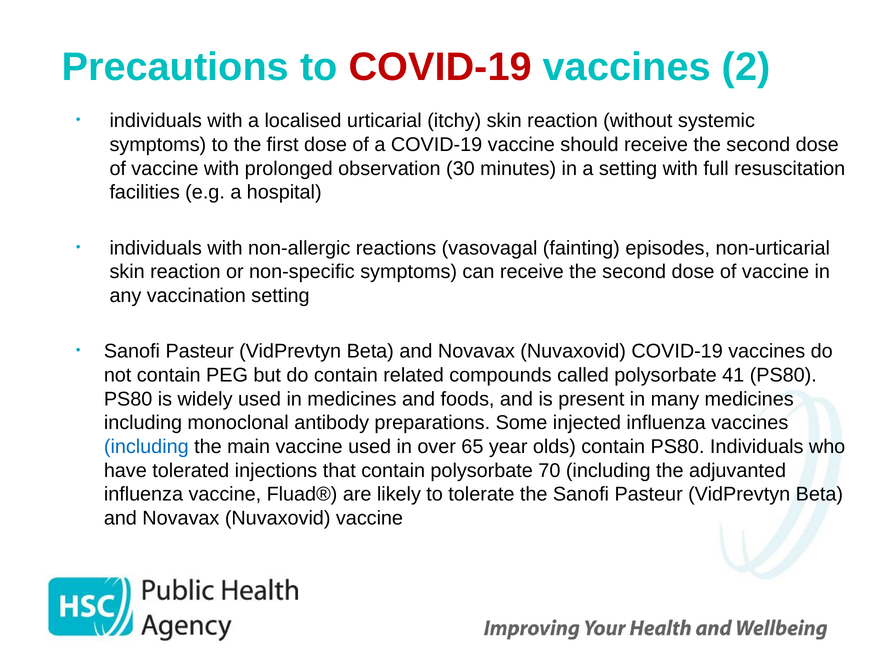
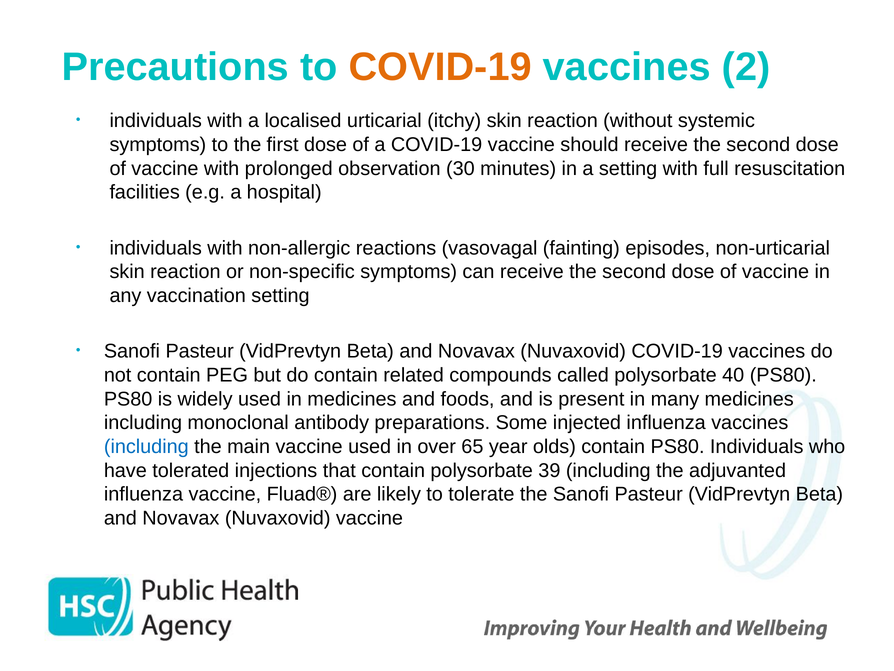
COVID-19 at (440, 67) colour: red -> orange
41: 41 -> 40
70: 70 -> 39
